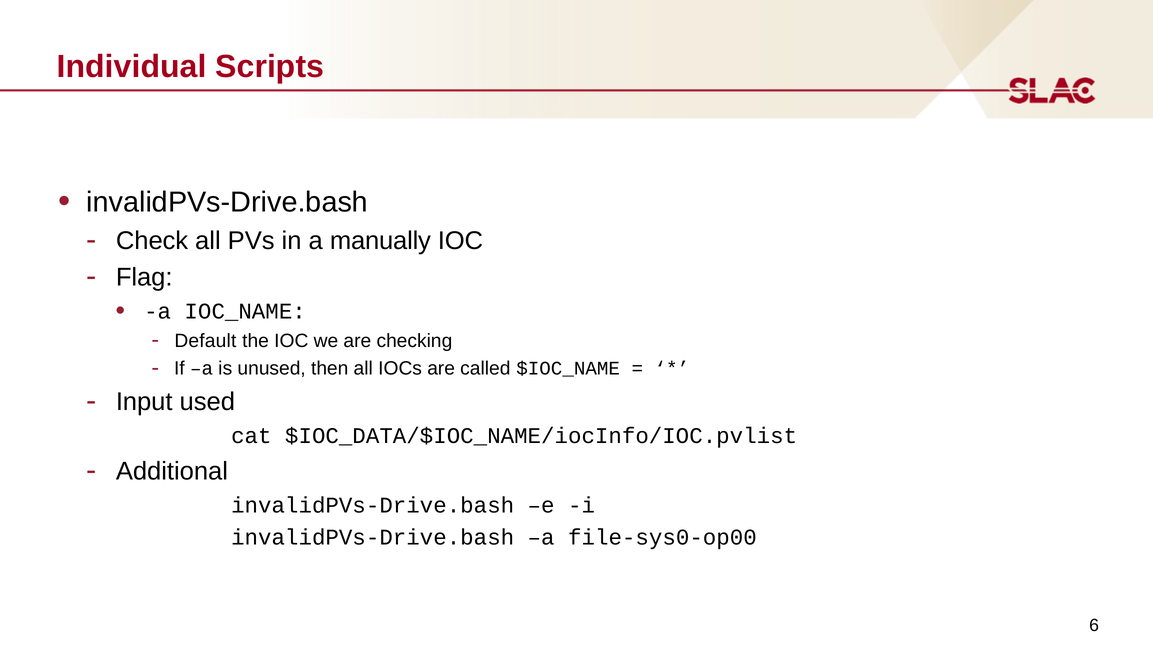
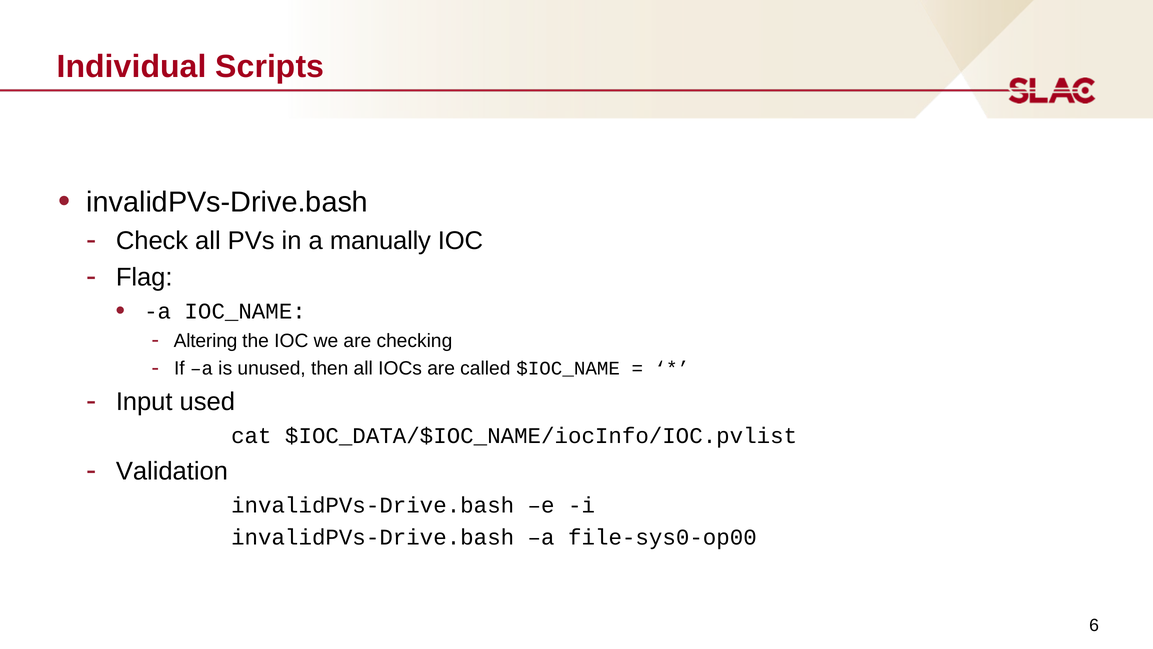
Default: Default -> Altering
Additional: Additional -> Validation
